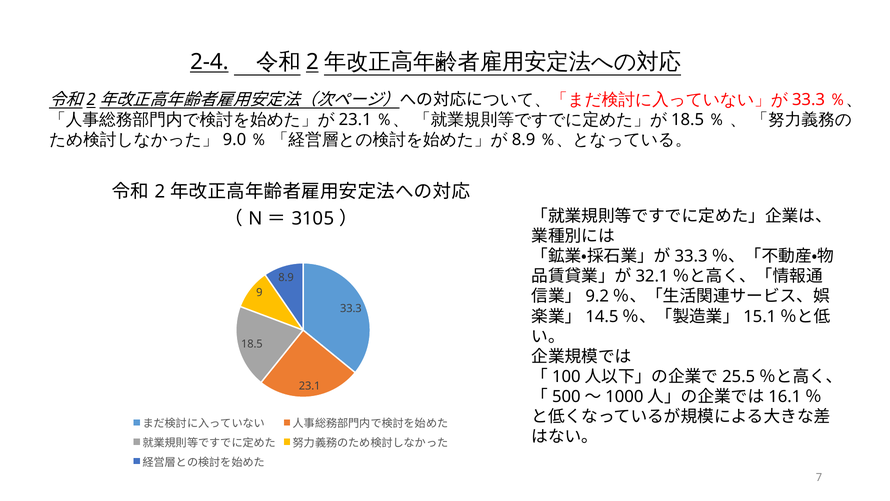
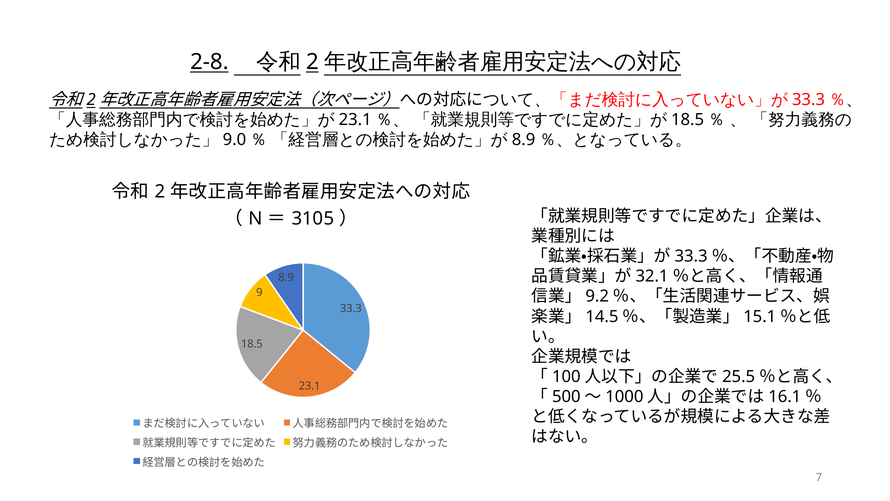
2-4: 2-4 -> 2-8
